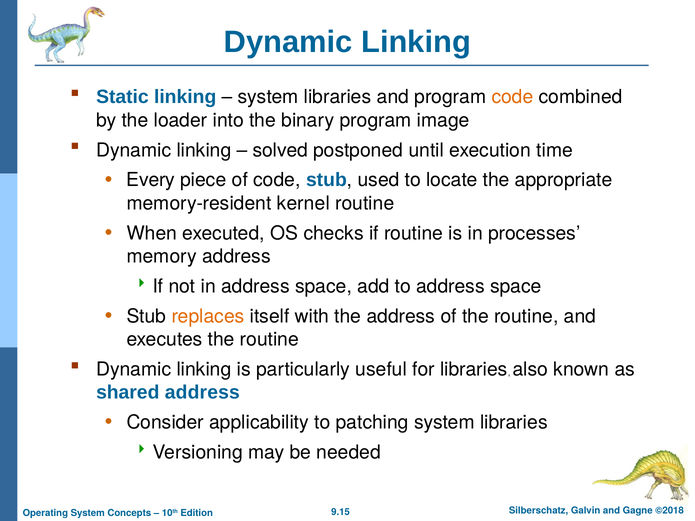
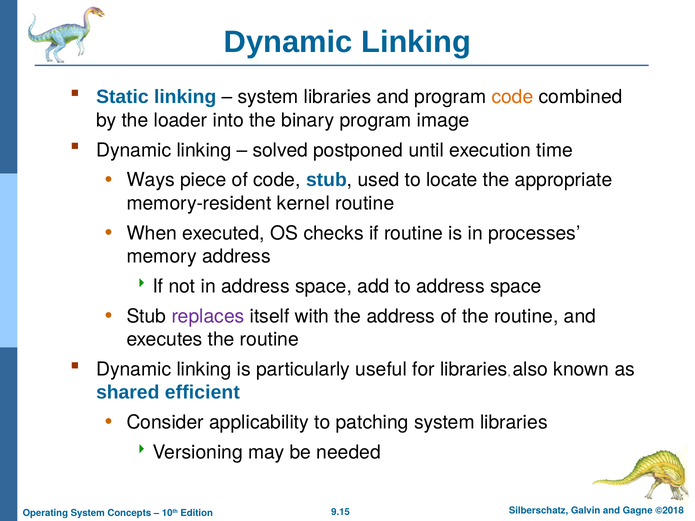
Every: Every -> Ways
replaces colour: orange -> purple
shared address: address -> efficient
